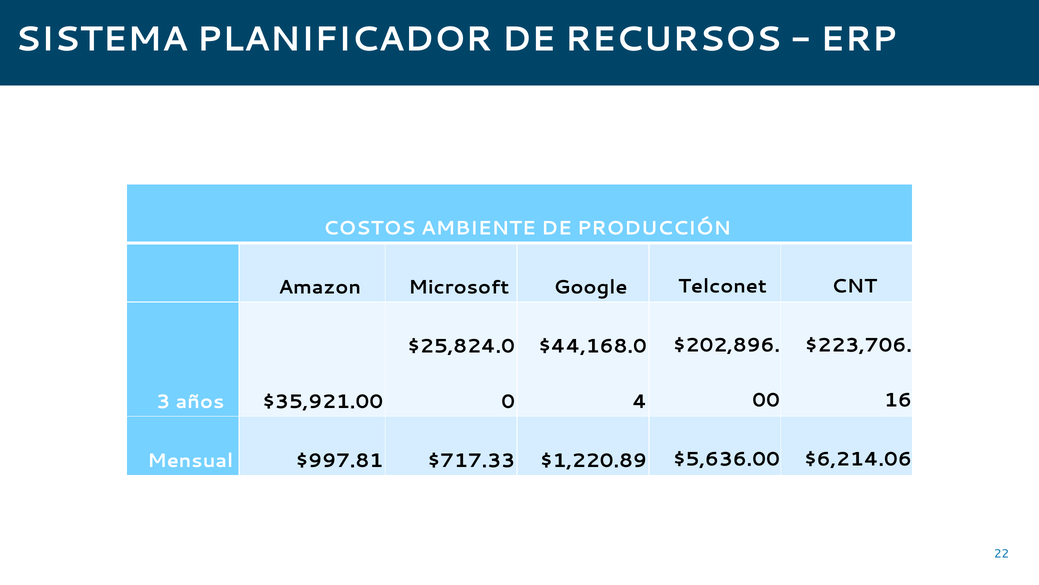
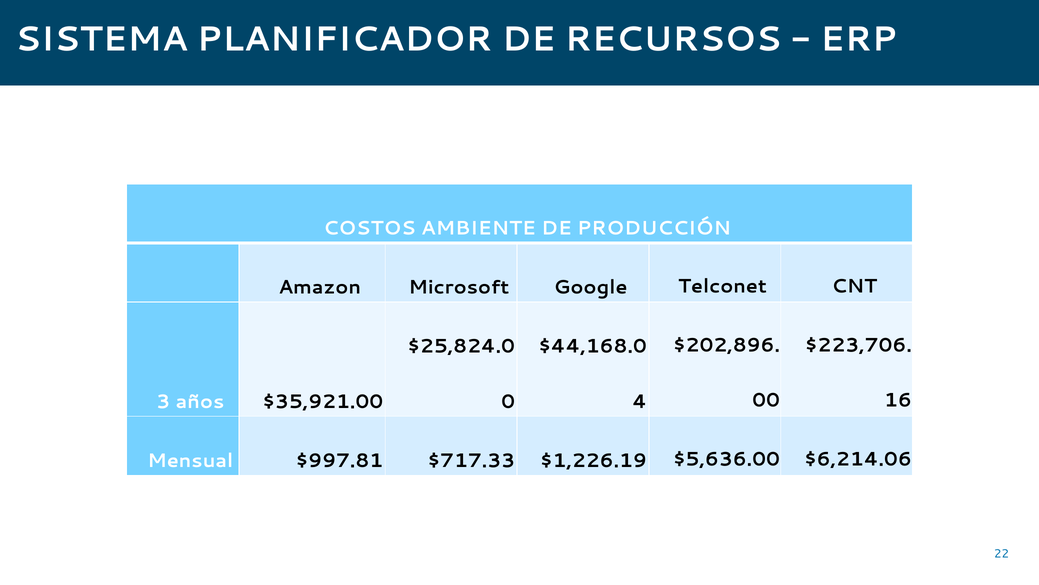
$1,220.89: $1,220.89 -> $1,226.19
